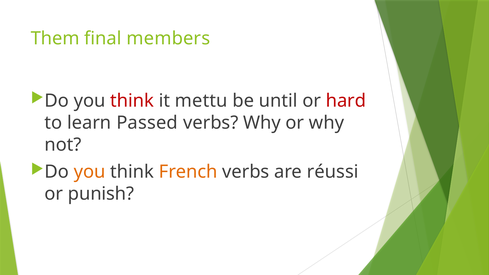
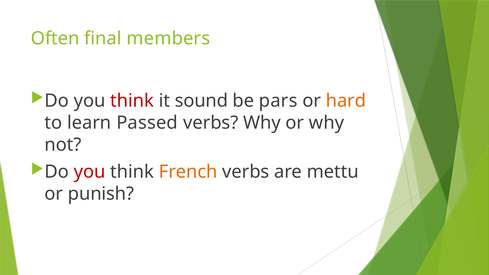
Them: Them -> Often
mettu: mettu -> sound
until: until -> pars
hard colour: red -> orange
you at (90, 172) colour: orange -> red
réussi: réussi -> mettu
